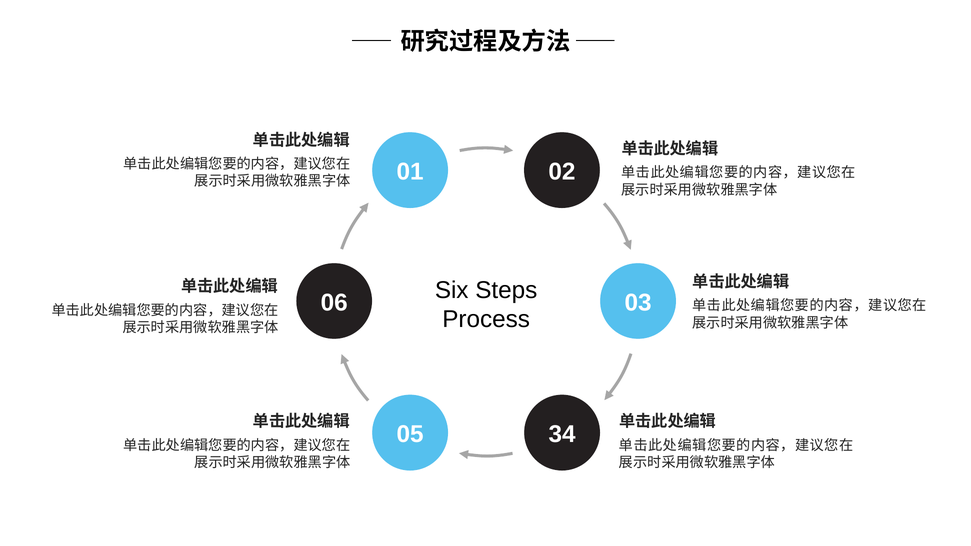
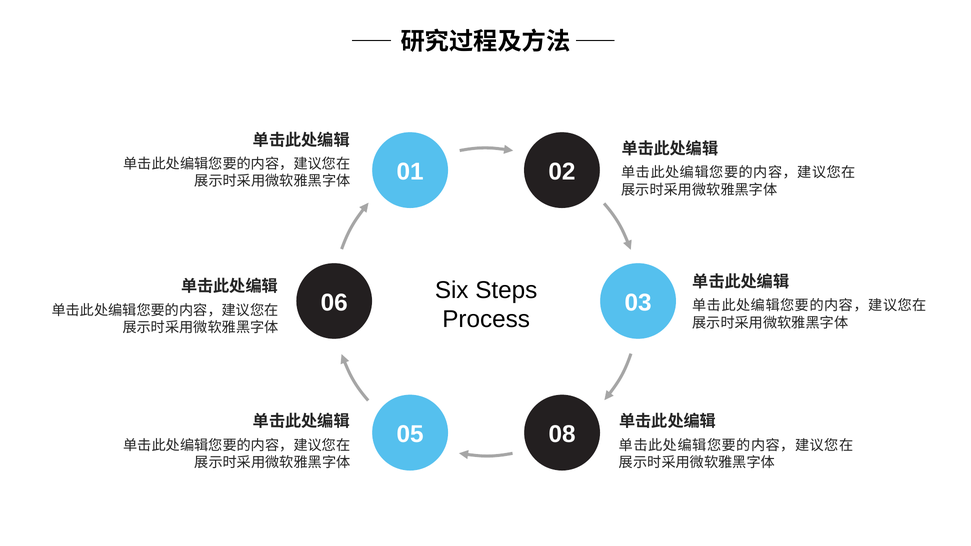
34: 34 -> 08
